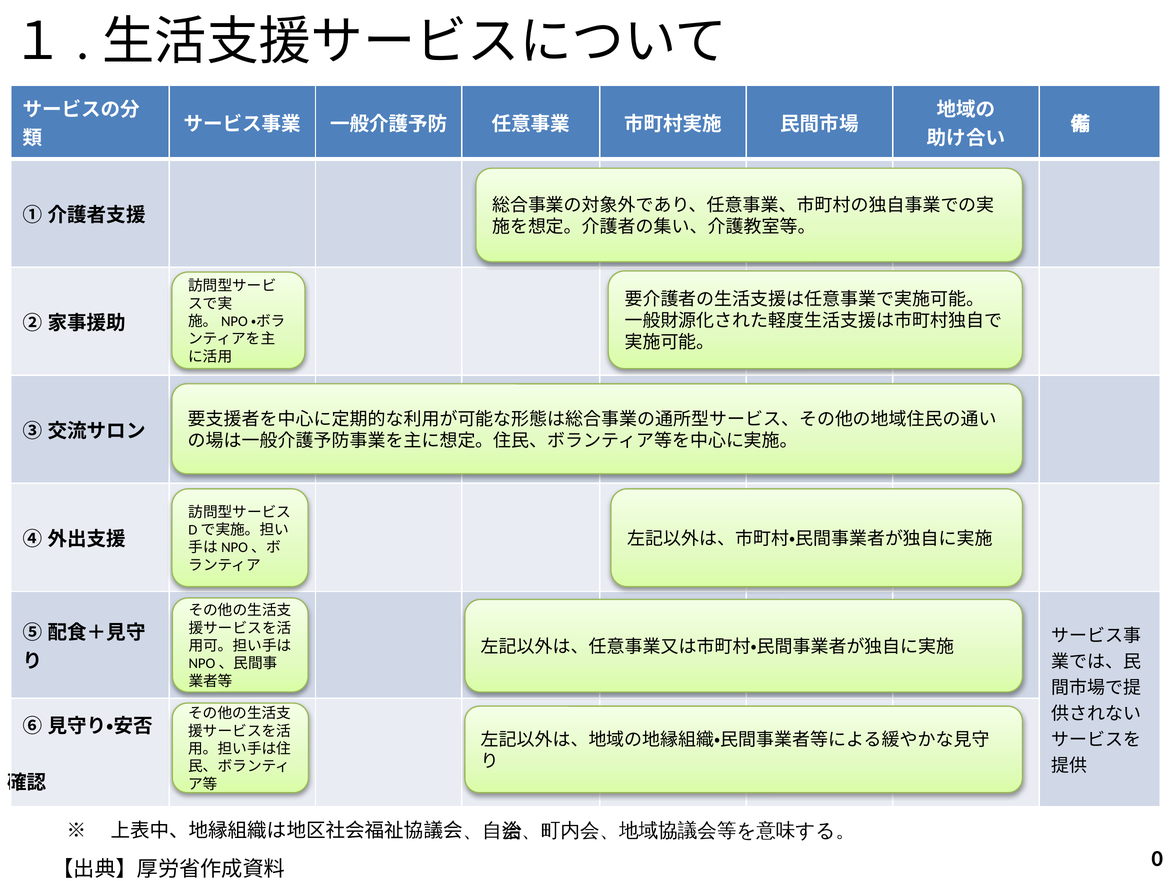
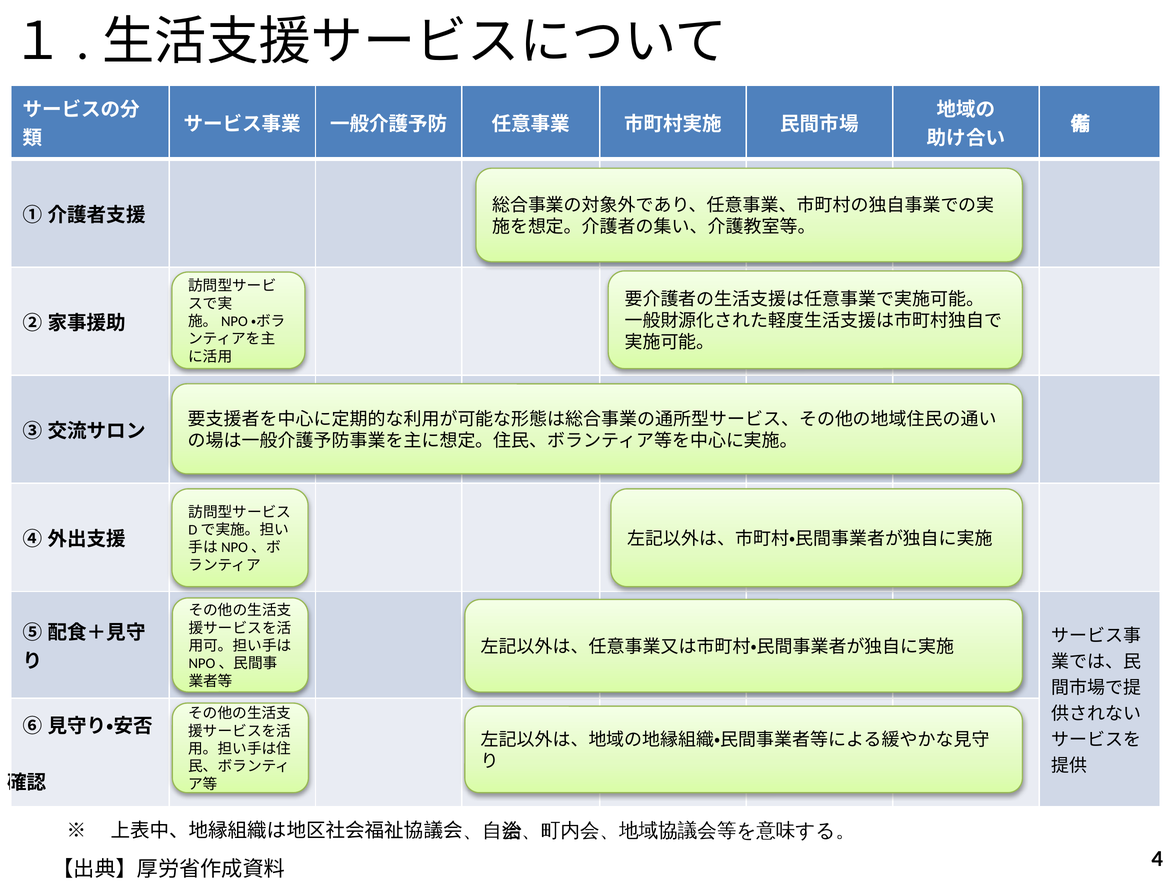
0: 0 -> 4
